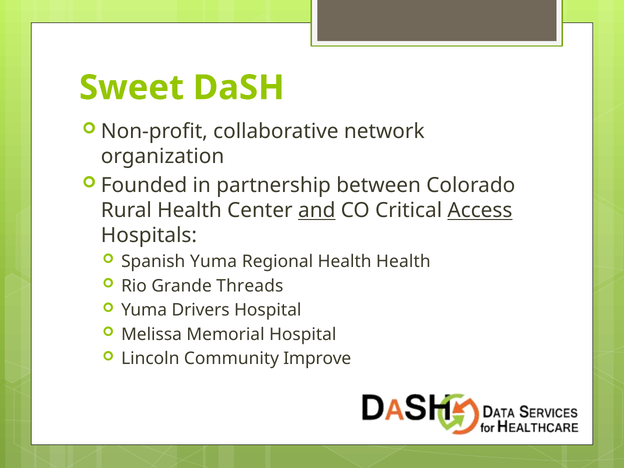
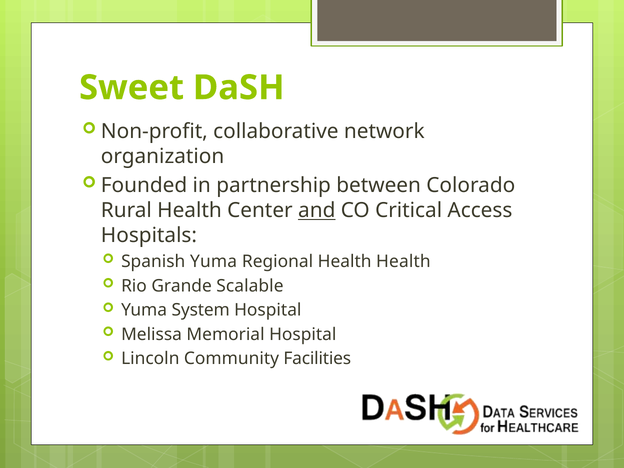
Access underline: present -> none
Threads: Threads -> Scalable
Drivers: Drivers -> System
Improve: Improve -> Facilities
